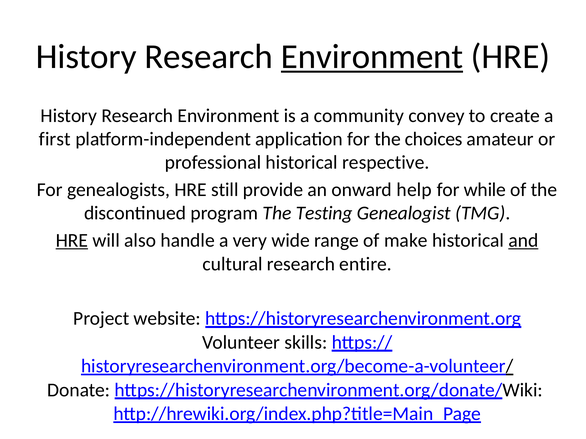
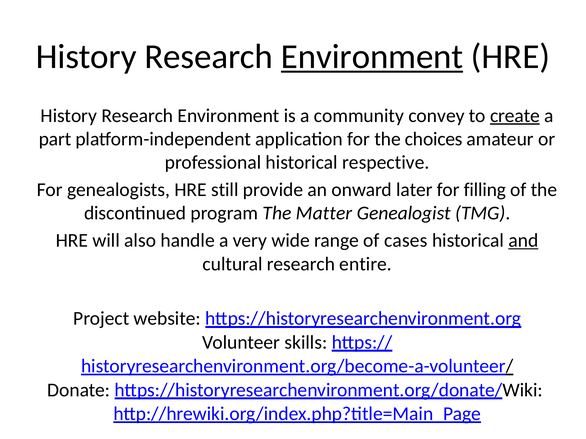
create underline: none -> present
first: first -> part
help: help -> later
while: while -> filling
Testing: Testing -> Matter
HRE at (72, 241) underline: present -> none
make: make -> cases
